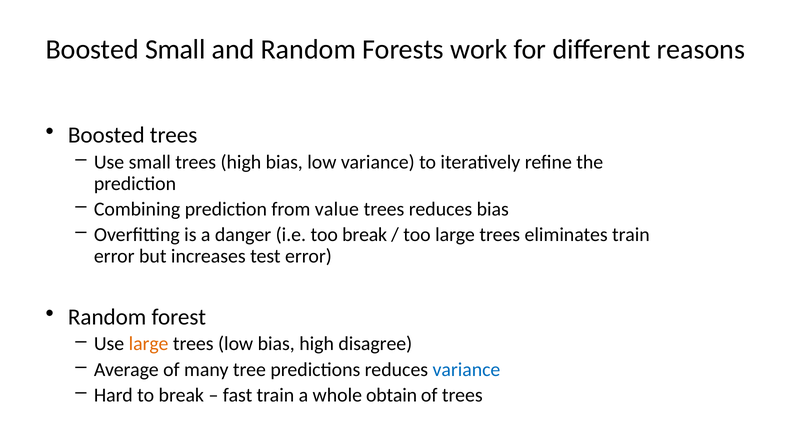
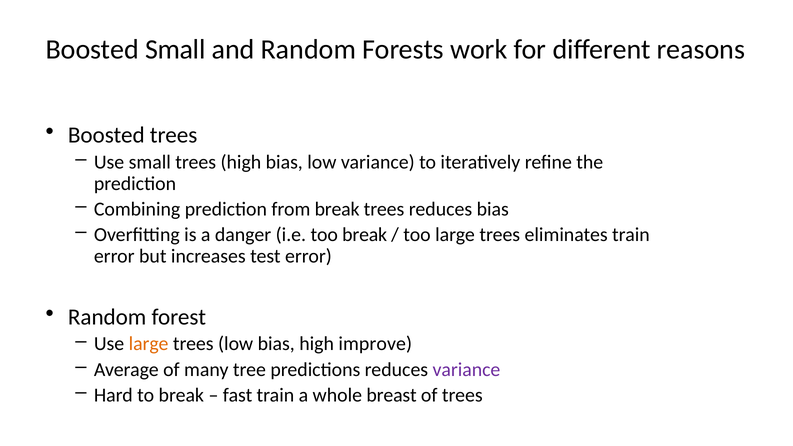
from value: value -> break
disagree: disagree -> improve
variance at (466, 370) colour: blue -> purple
obtain: obtain -> breast
